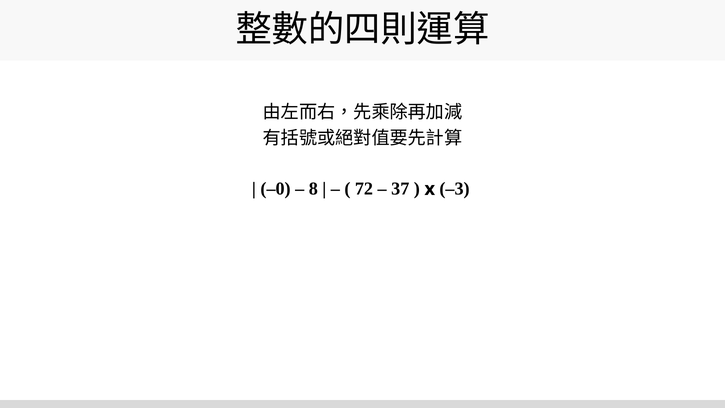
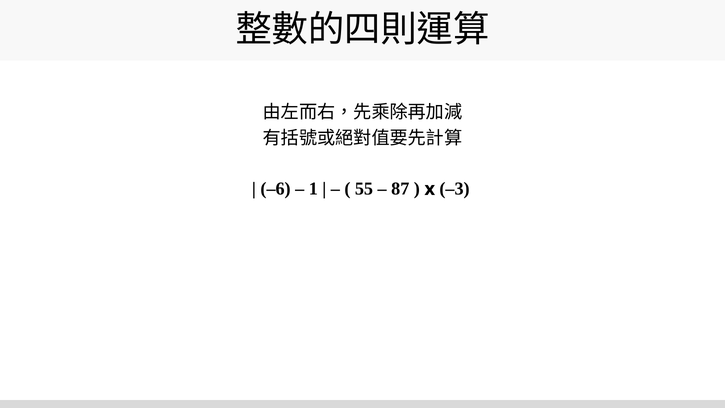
–0: –0 -> –6
8: 8 -> 1
72: 72 -> 55
37: 37 -> 87
